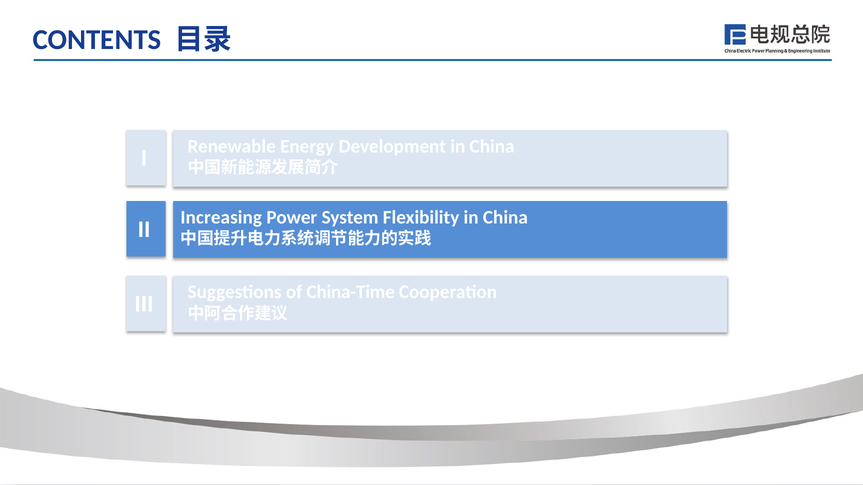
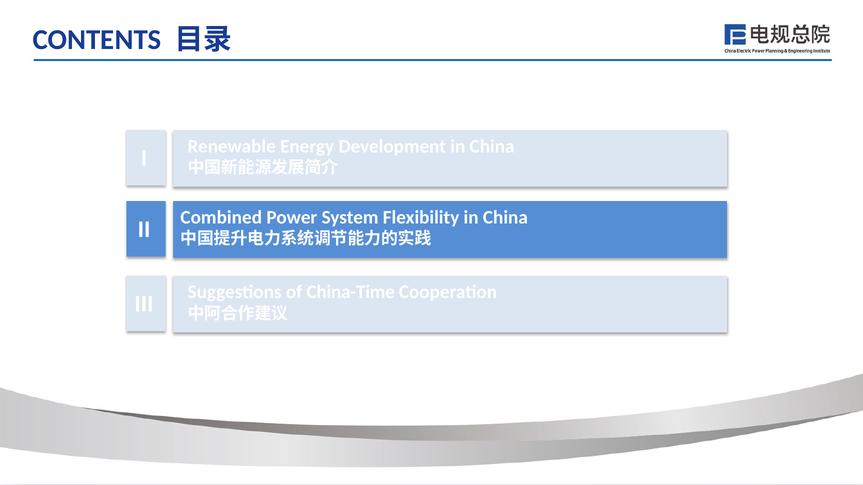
Increasing: Increasing -> Combined
